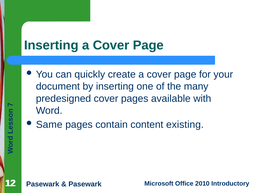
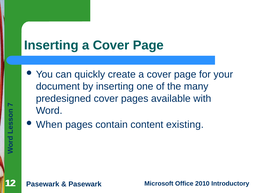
Same: Same -> When
